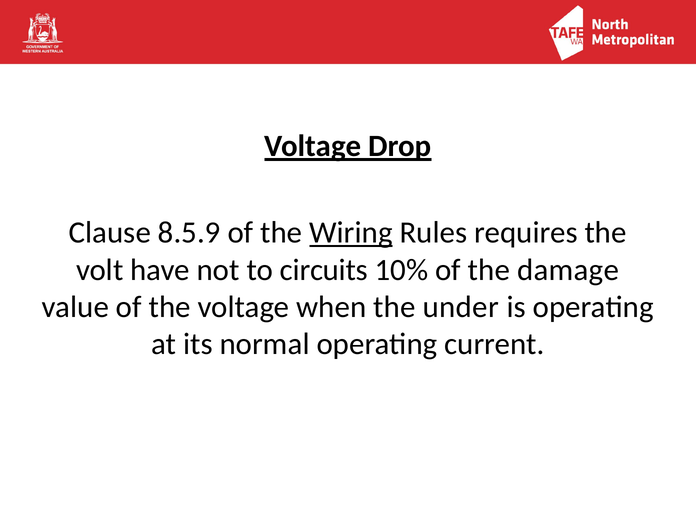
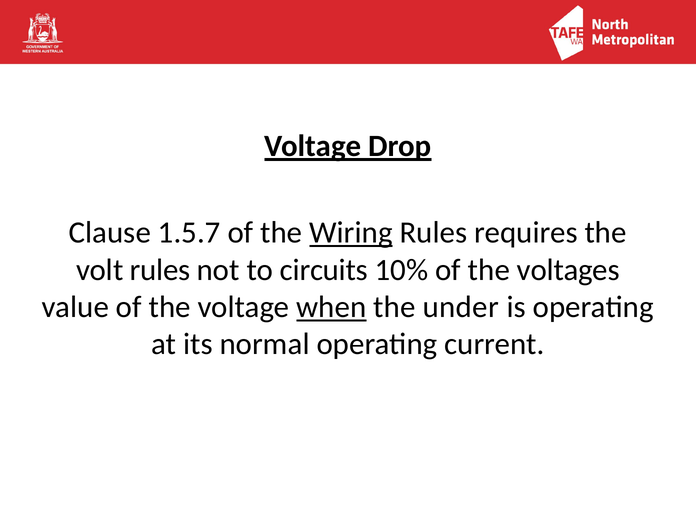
8.5.9: 8.5.9 -> 1.5.7
volt have: have -> rules
damage: damage -> voltages
when underline: none -> present
